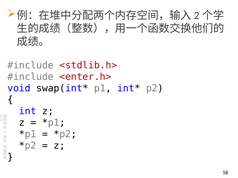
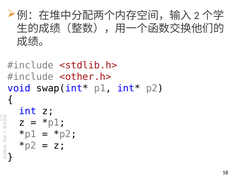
<enter.h>: <enter.h> -> <other.h>
